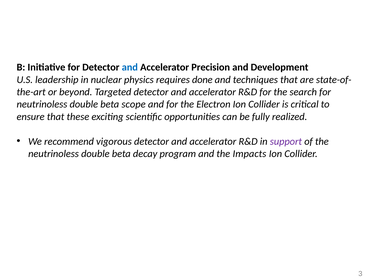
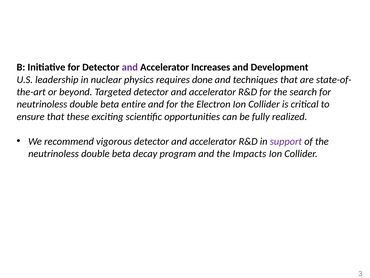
and at (130, 67) colour: blue -> purple
Precision: Precision -> Increases
scope: scope -> entire
